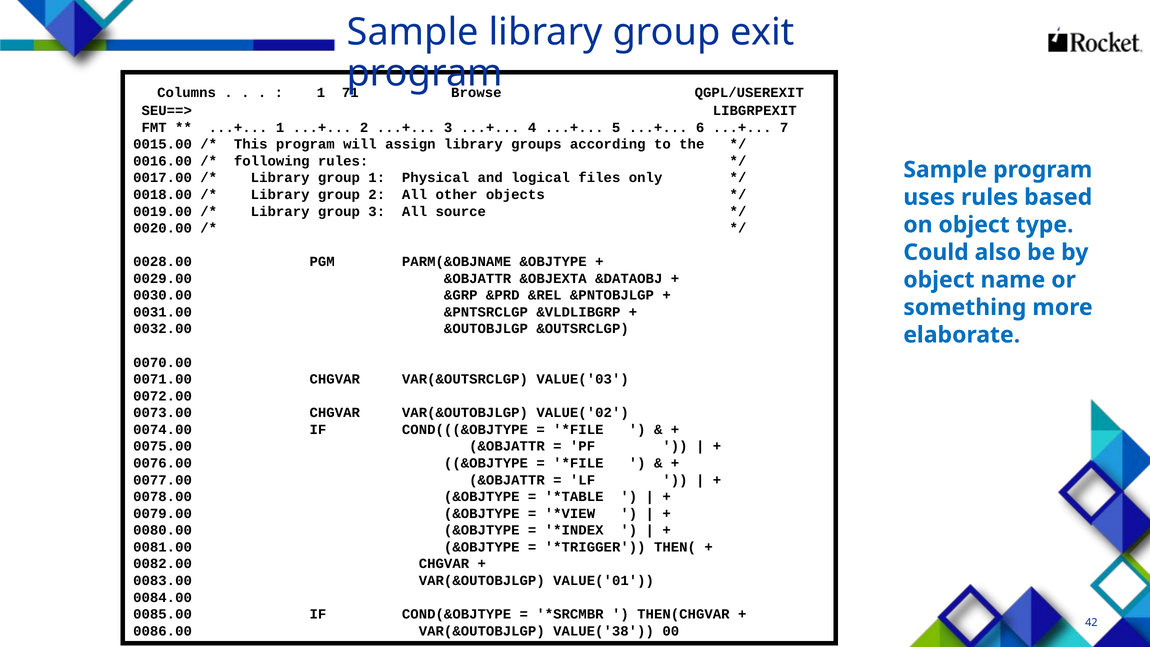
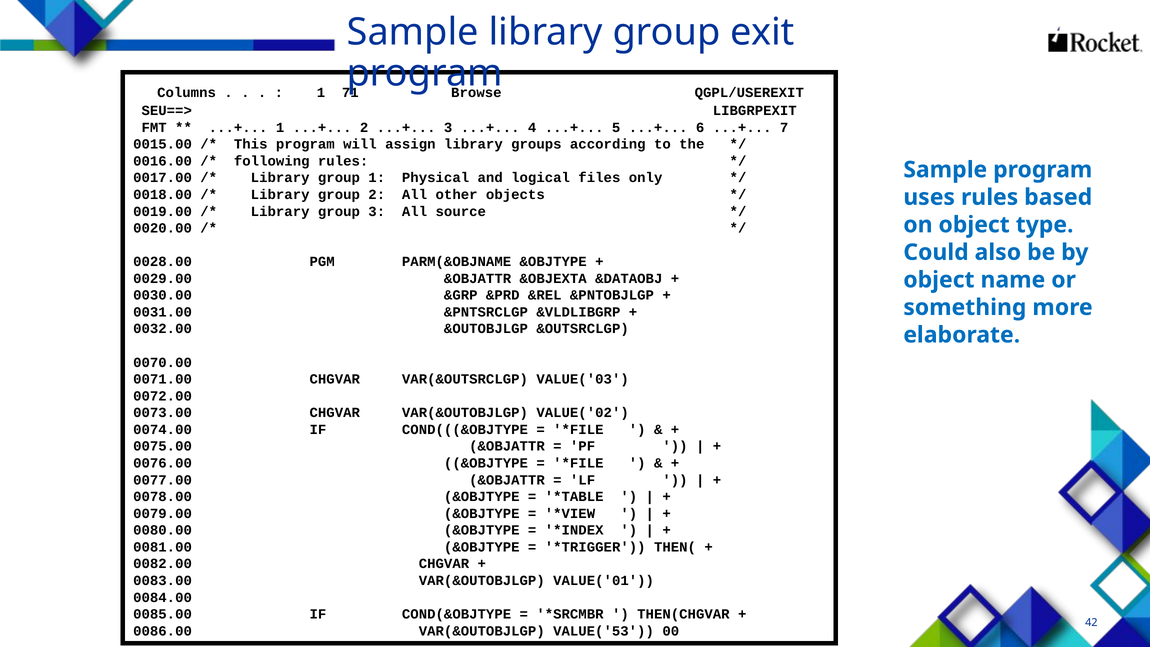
VALUE('38: VALUE('38 -> VALUE('53
